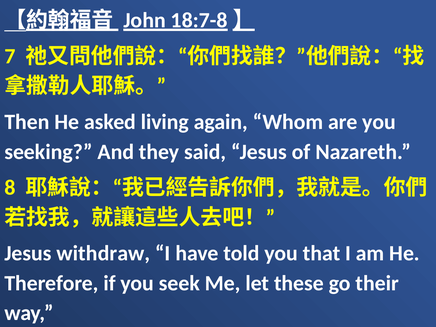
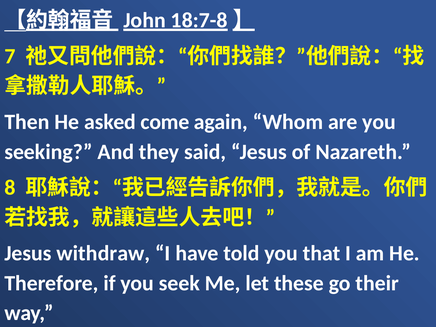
living: living -> come
